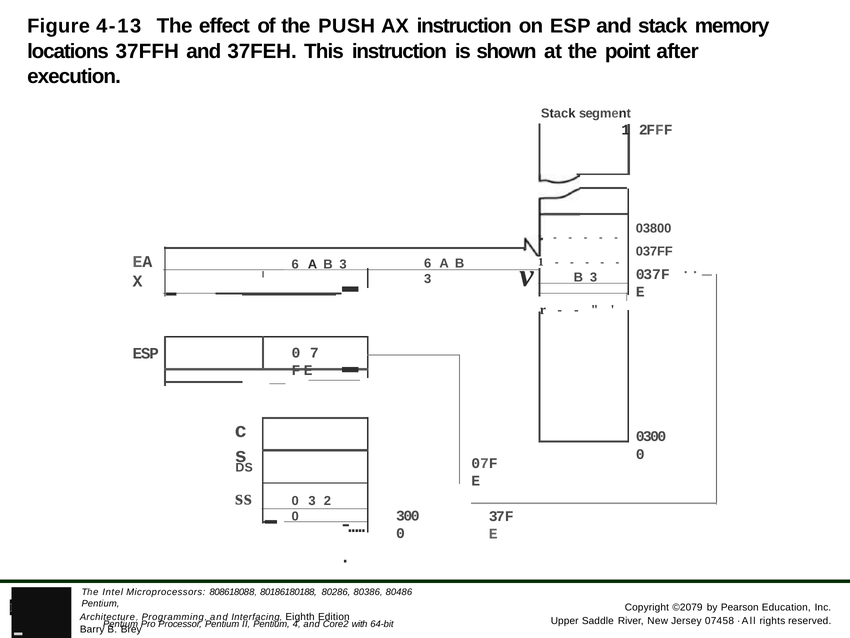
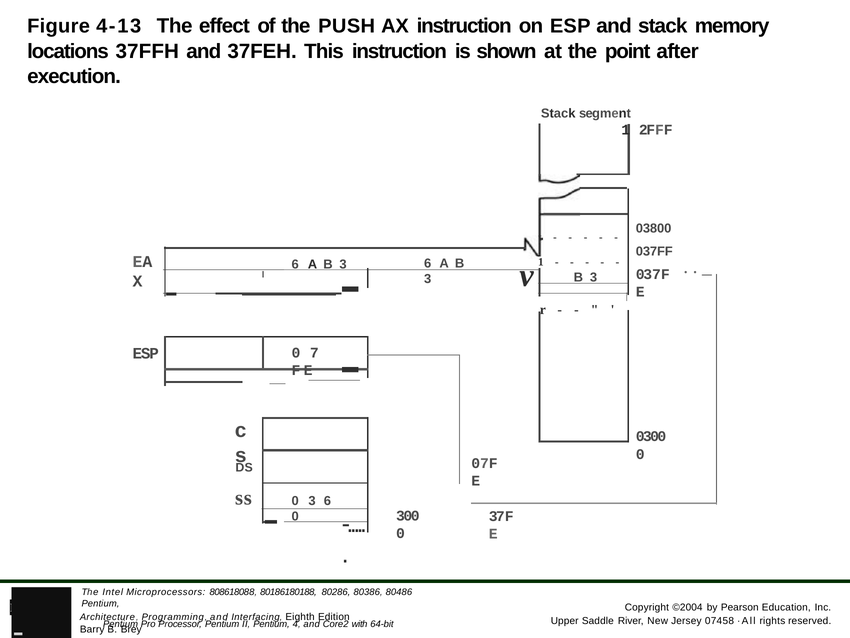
0 3 2: 2 -> 6
©2079: ©2079 -> ©2004
